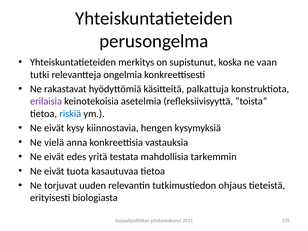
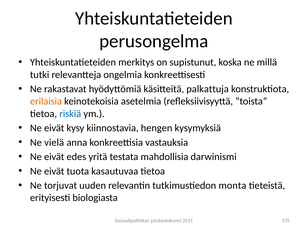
vaan: vaan -> millä
erilaisia colour: purple -> orange
tarkemmin: tarkemmin -> darwinismi
ohjaus: ohjaus -> monta
